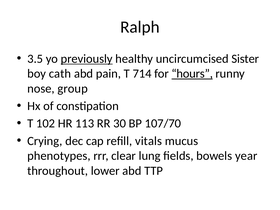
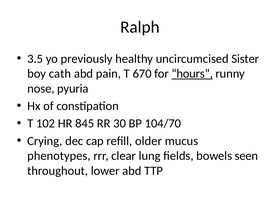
previously underline: present -> none
714: 714 -> 670
group: group -> pyuria
113: 113 -> 845
107/70: 107/70 -> 104/70
vitals: vitals -> older
year: year -> seen
